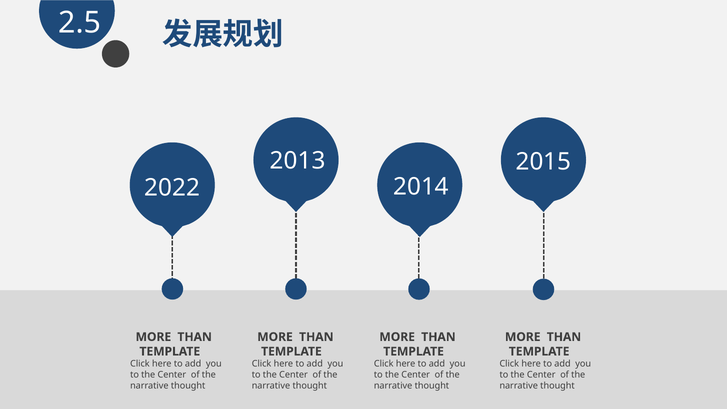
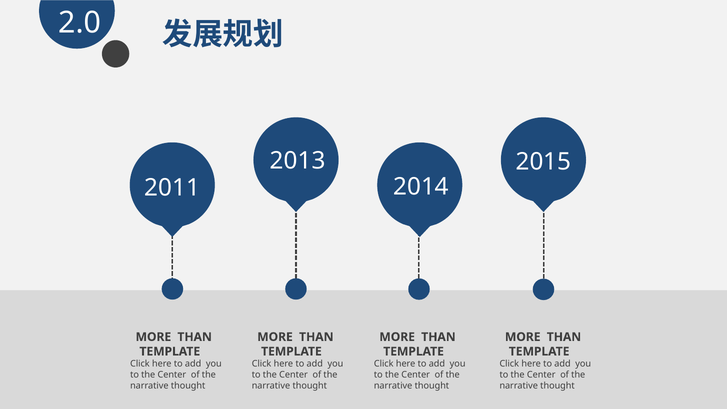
2.5: 2.5 -> 2.0
2022: 2022 -> 2011
